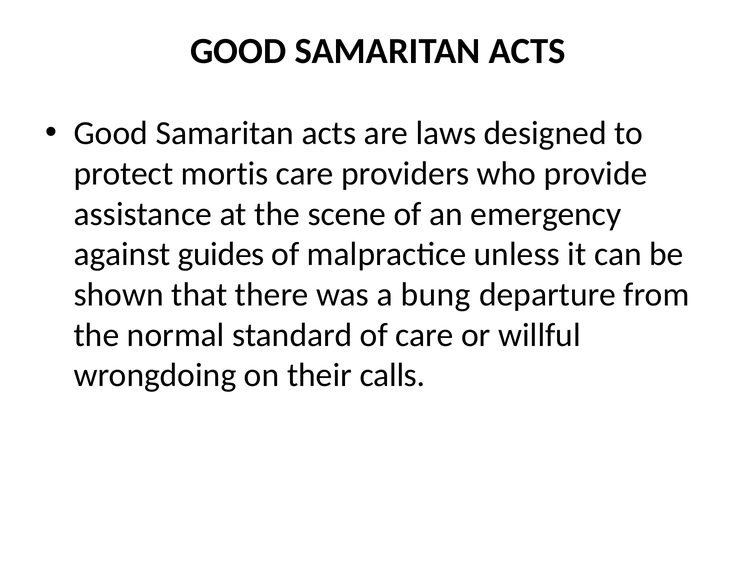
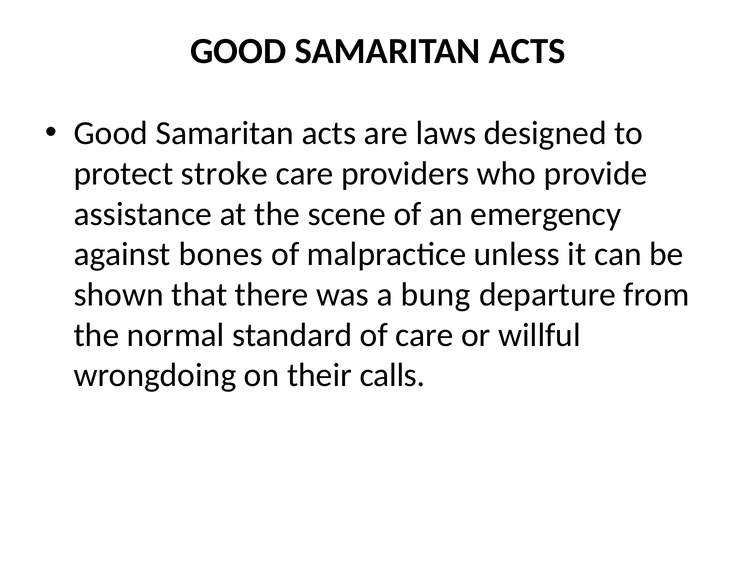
mortis: mortis -> stroke
guides: guides -> bones
